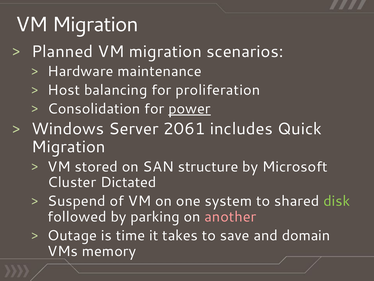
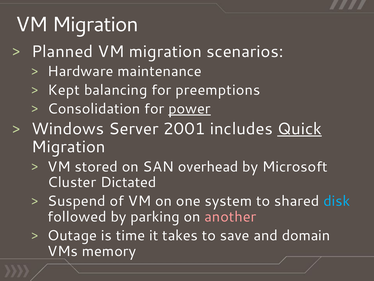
Host: Host -> Kept
proliferation: proliferation -> preemptions
2061: 2061 -> 2001
Quick underline: none -> present
structure: structure -> overhead
disk colour: light green -> light blue
